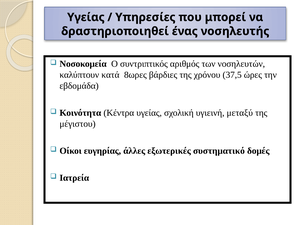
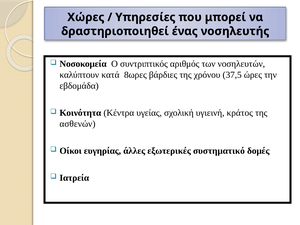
Υγείας at (86, 17): Υγείας -> Χώρες
μεταξύ: μεταξύ -> κράτος
μέγιστου: μέγιστου -> ασθενών
